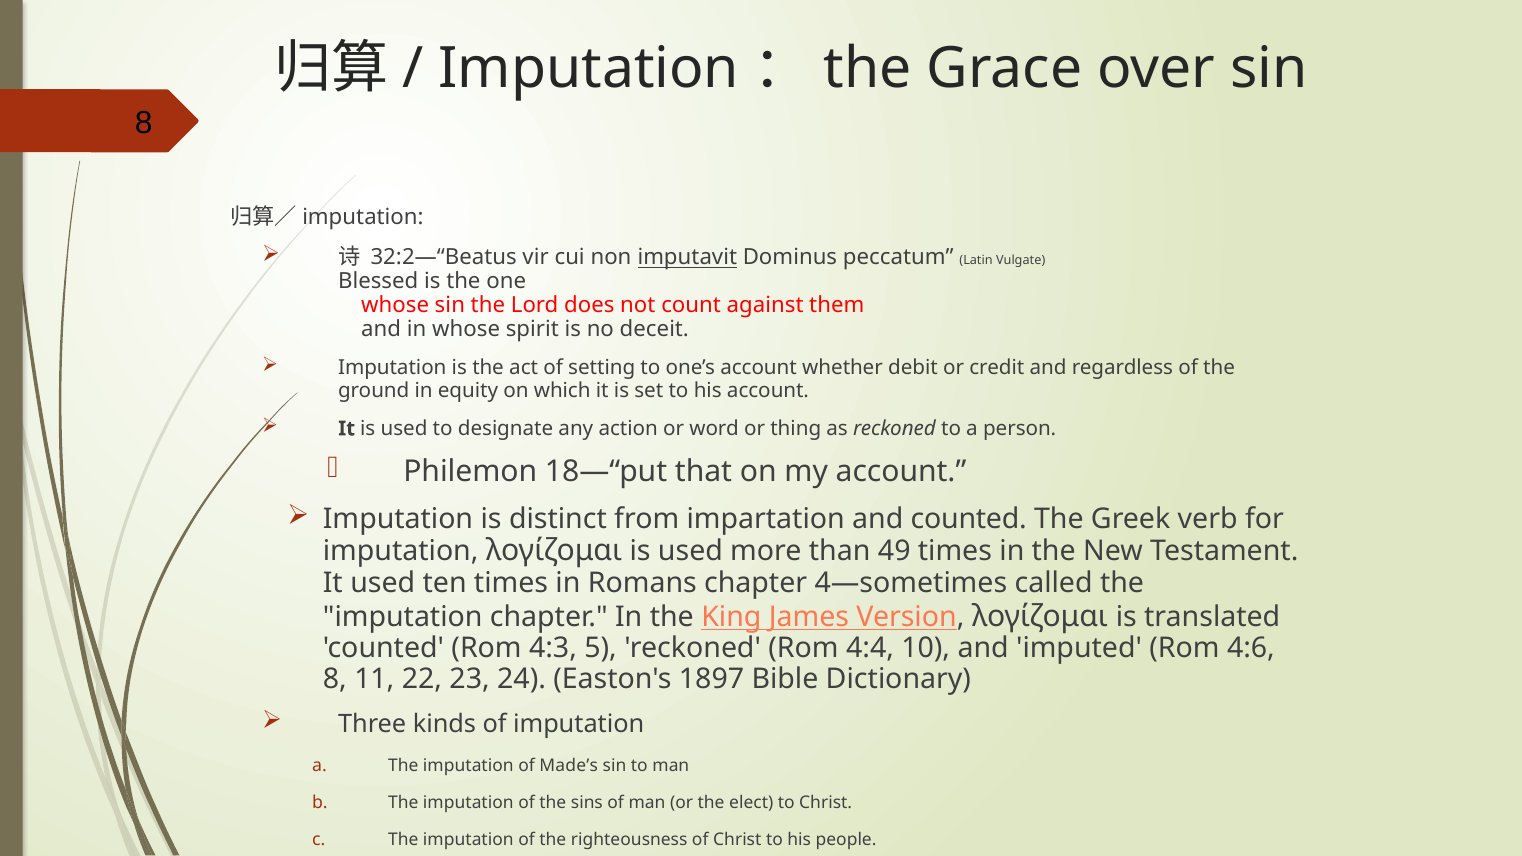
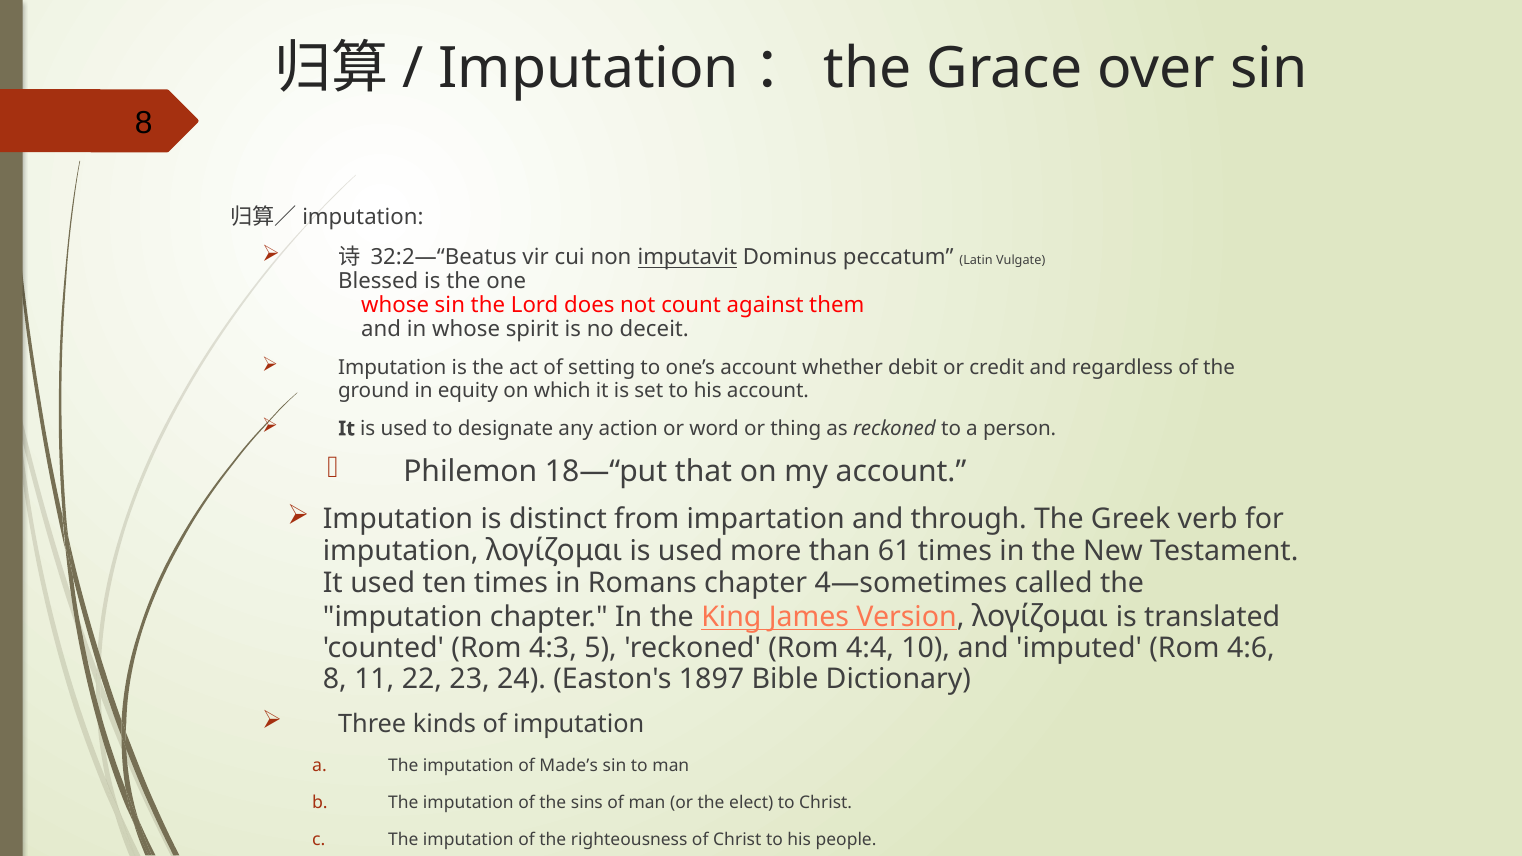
and counted: counted -> through
49: 49 -> 61
